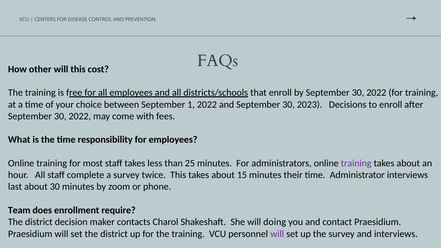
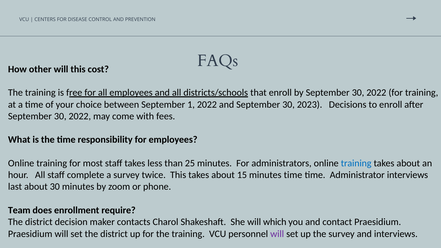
training at (356, 163) colour: purple -> blue
minutes their: their -> time
doing: doing -> which
